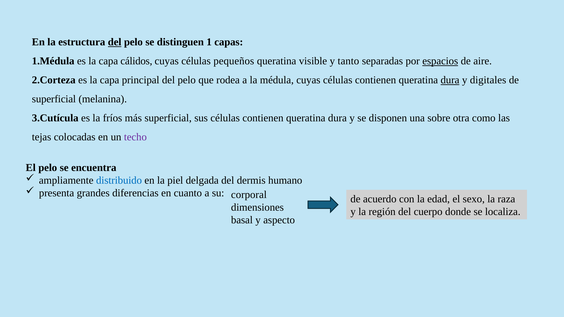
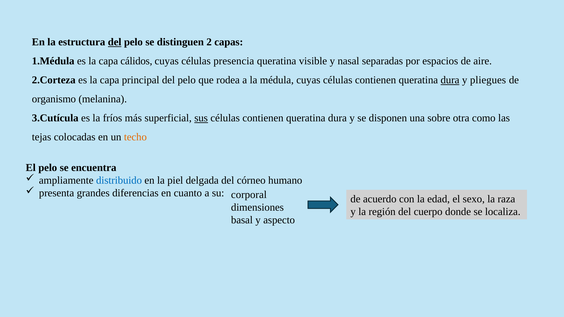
1: 1 -> 2
pequeños: pequeños -> presencia
tanto: tanto -> nasal
espacios underline: present -> none
digitales: digitales -> pliegues
superficial at (54, 99): superficial -> organismo
sus underline: none -> present
techo colour: purple -> orange
dermis: dermis -> córneo
